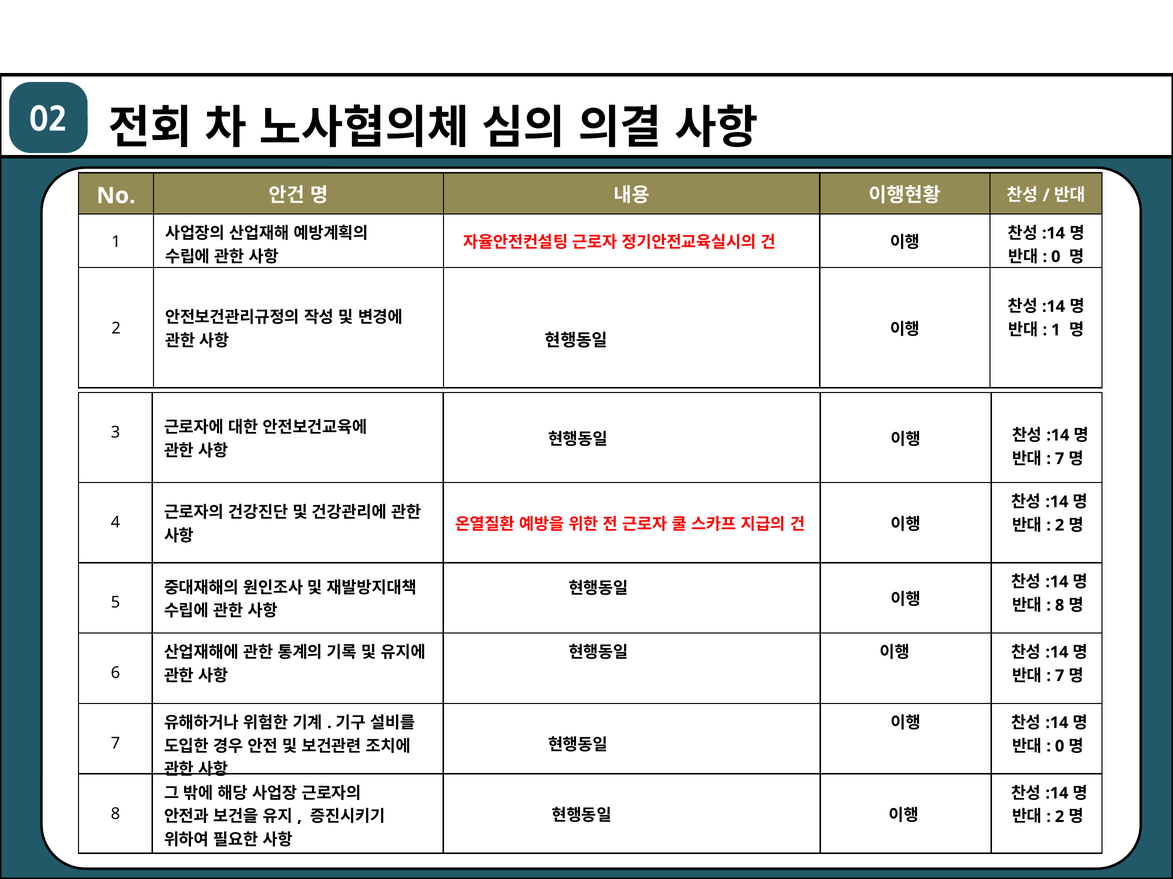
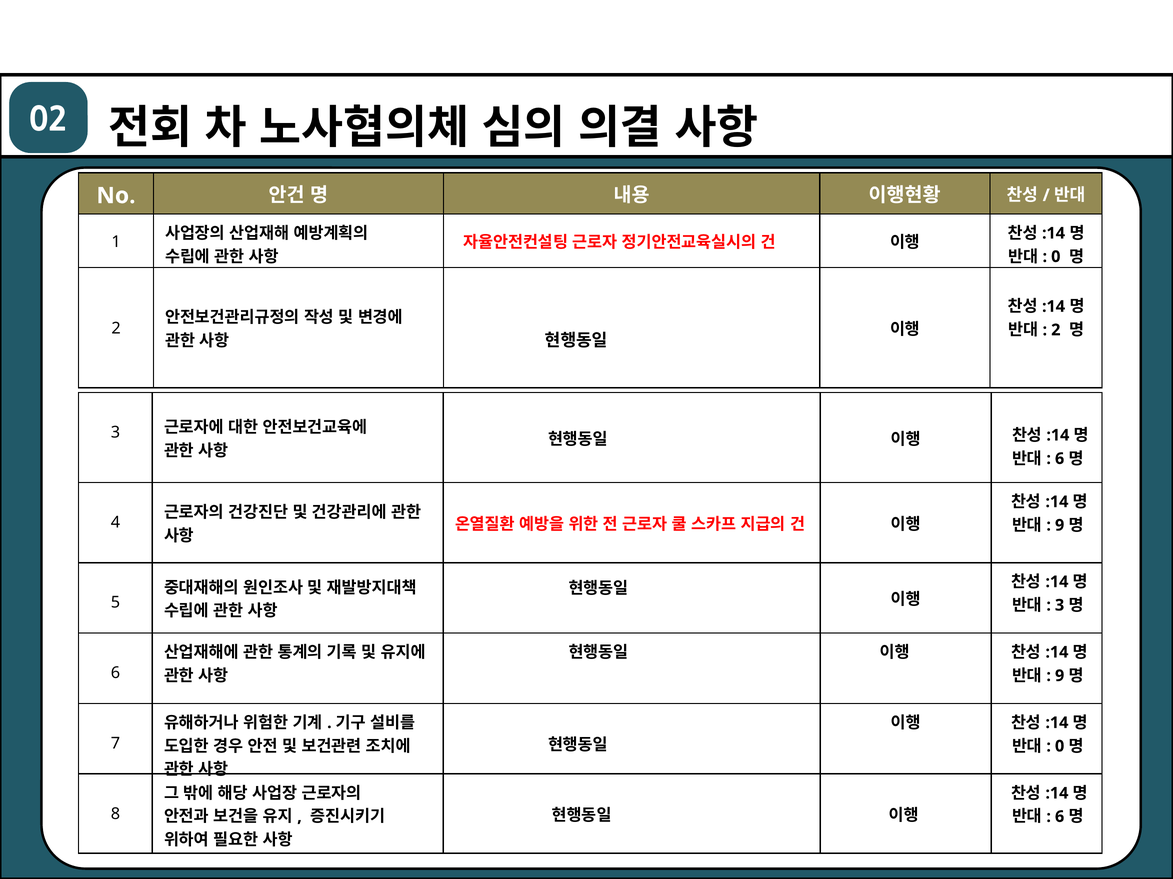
1 at (1056, 330): 1 -> 2
7 at (1060, 459): 7 -> 6
2 at (1060, 526): 2 -> 9
8 at (1060, 606): 8 -> 3
7 at (1060, 676): 7 -> 9
2 at (1060, 817): 2 -> 6
